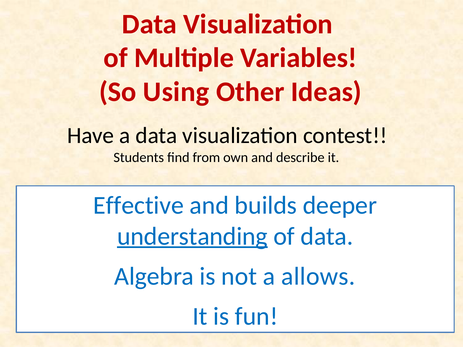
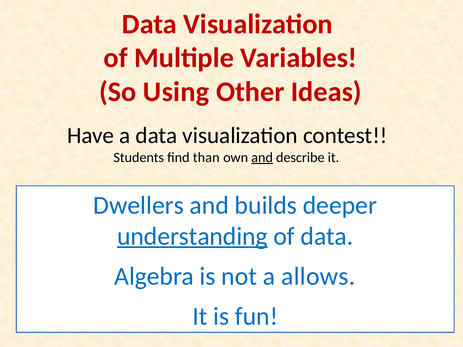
from: from -> than
and at (262, 157) underline: none -> present
Effective: Effective -> Dwellers
